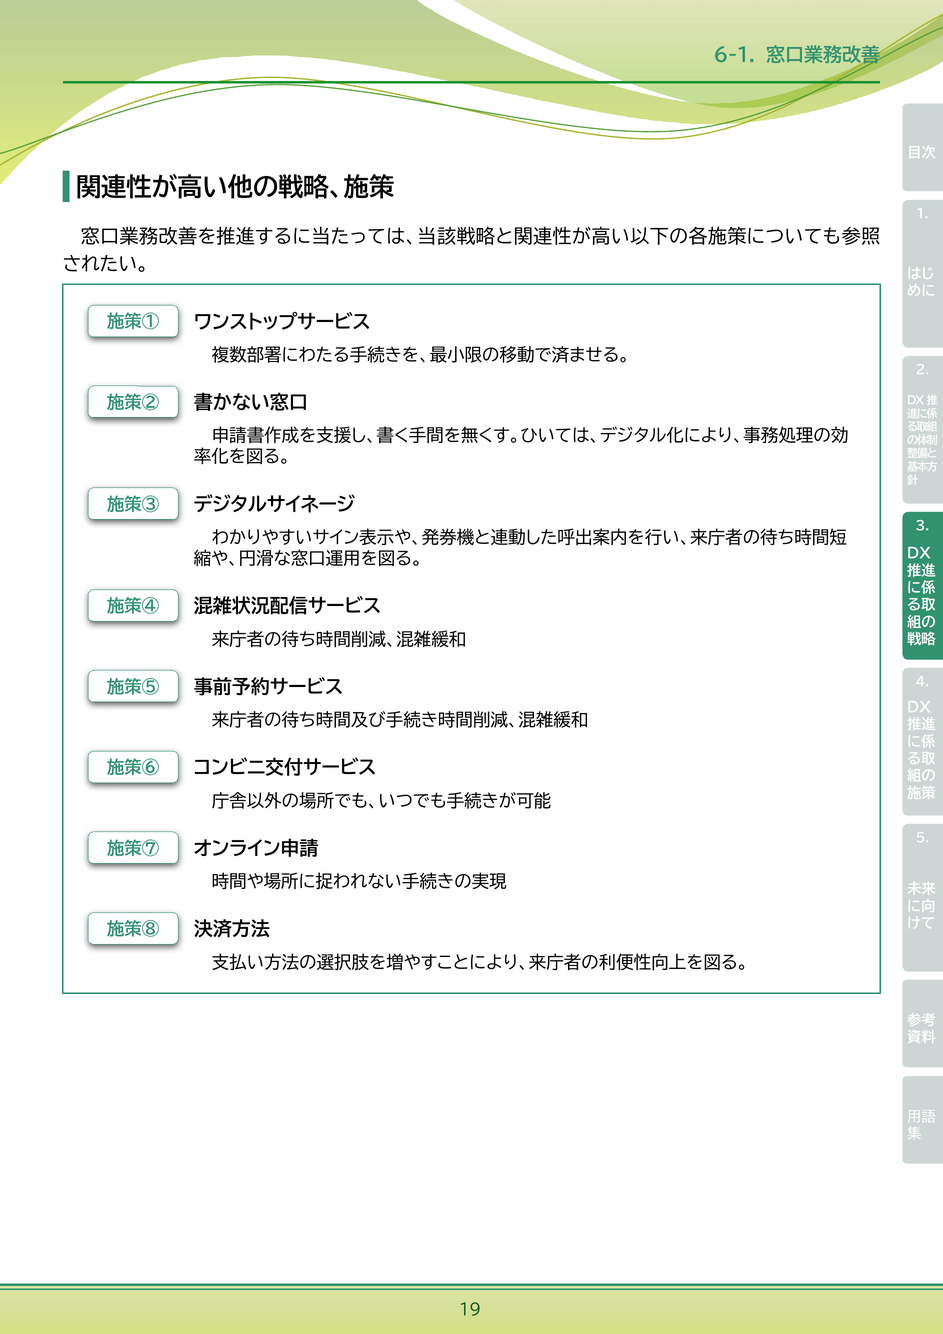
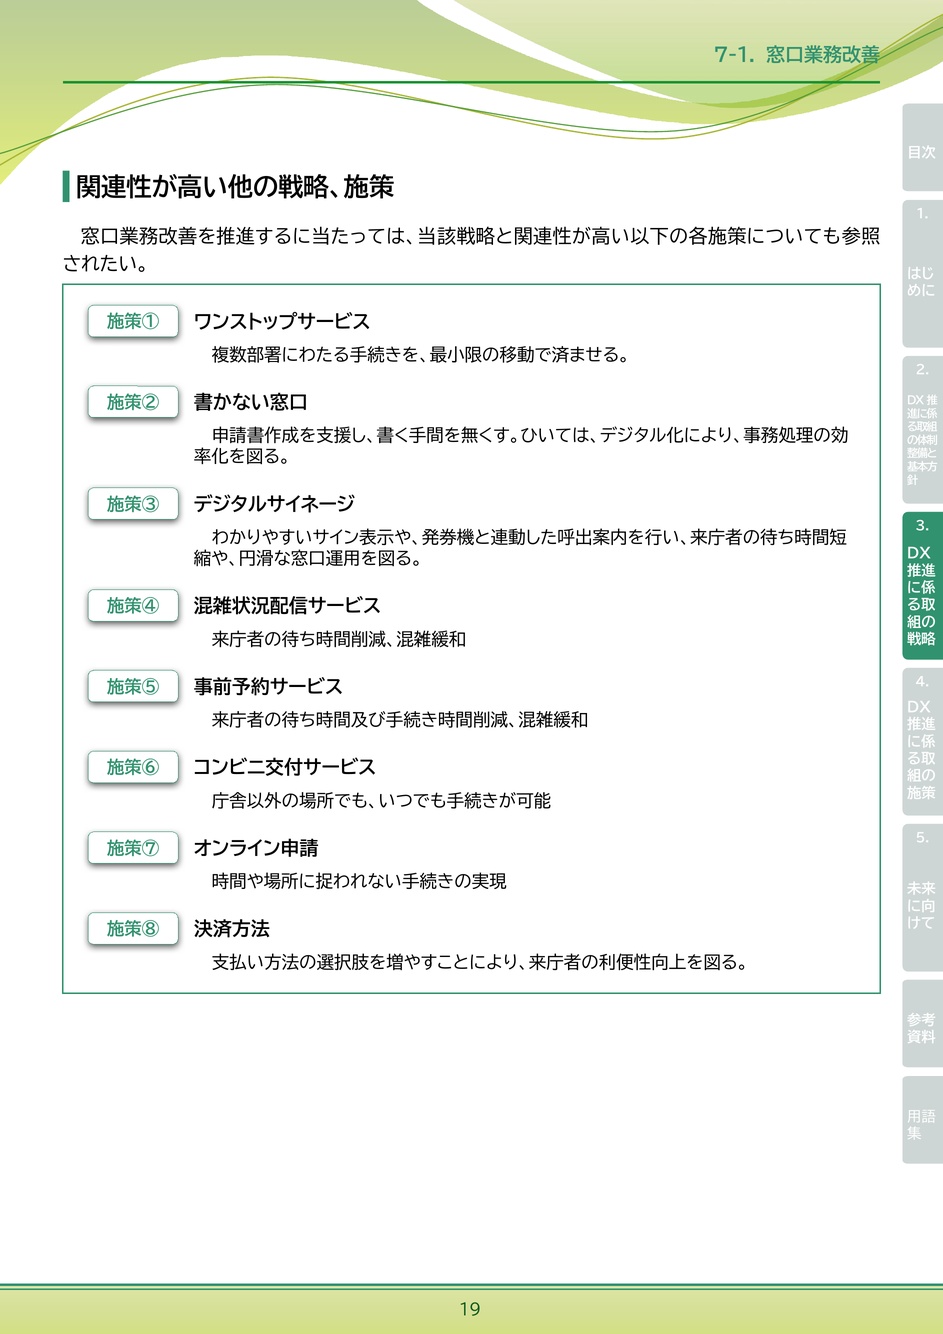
6-1: 6-1 -> 7-1
